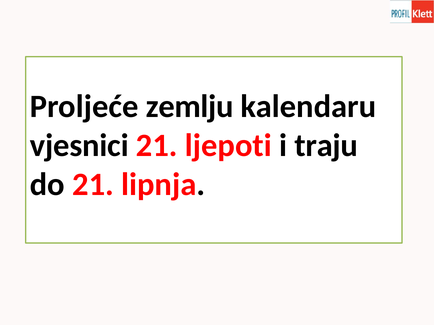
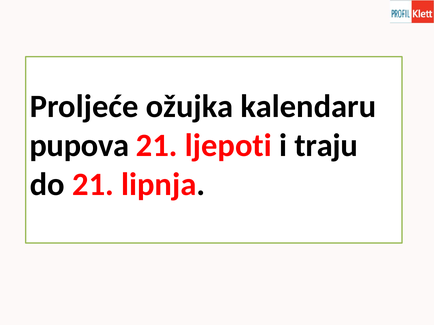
zemlju: zemlju -> ožujka
vjesnici: vjesnici -> pupova
